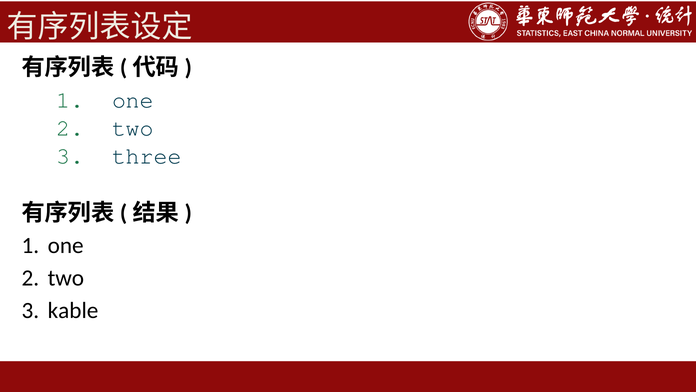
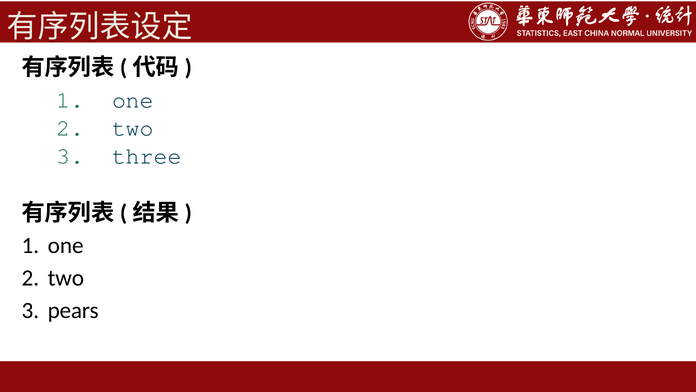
kable: kable -> pears
